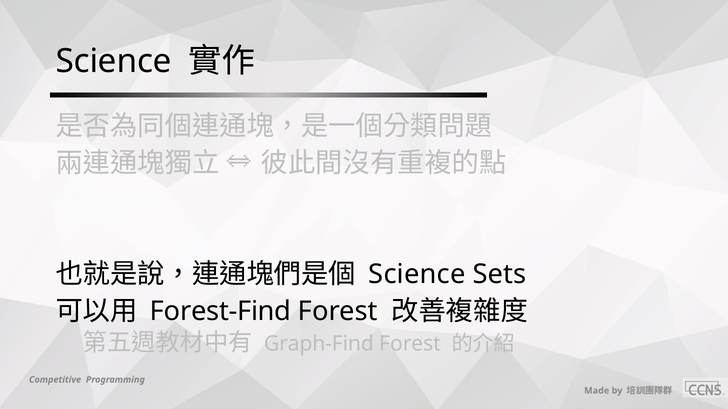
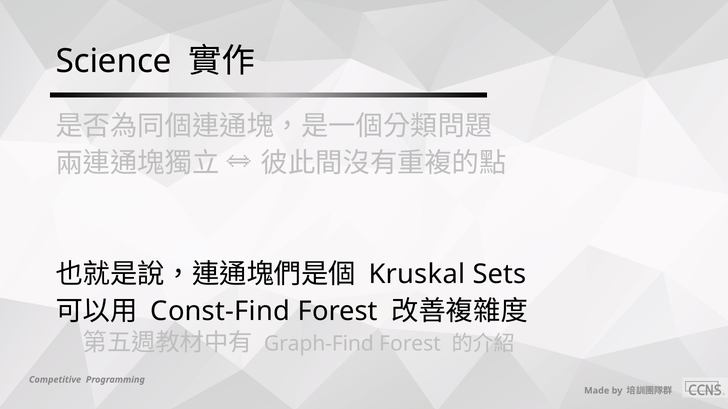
Science at (417, 275): Science -> Kruskal
Forest-Find: Forest-Find -> Const-Find
